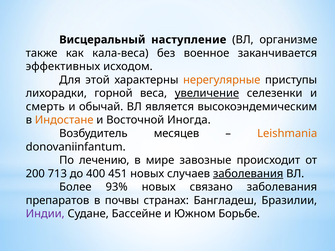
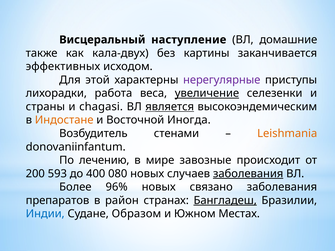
организме: организме -> домашние
кала-веса: кала-веса -> кала-двух
военное: военное -> картины
нерегулярные colour: orange -> purple
горной: горной -> работа
смерть: смерть -> страны
обычай: обычай -> chagasi
является underline: none -> present
месяцев: месяцев -> стенами
713: 713 -> 593
451: 451 -> 080
93%: 93% -> 96%
почвы: почвы -> район
Бангладеш underline: none -> present
Индии colour: purple -> blue
Бассейне: Бассейне -> Образом
Борьбе: Борьбе -> Местах
